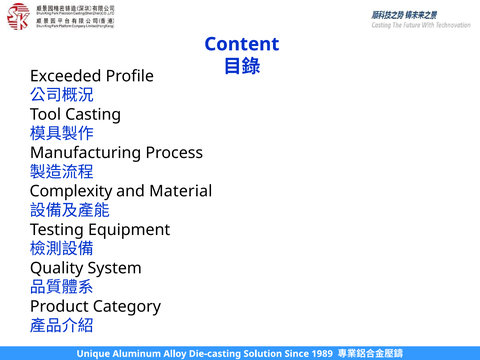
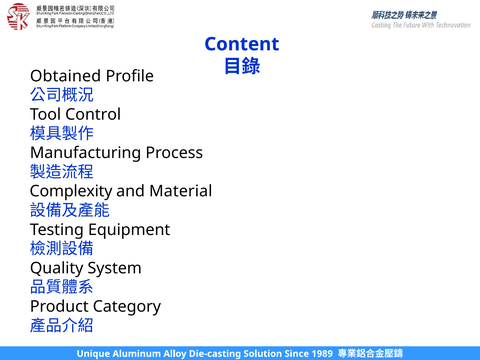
Exceeded: Exceeded -> Obtained
Casting: Casting -> Control
